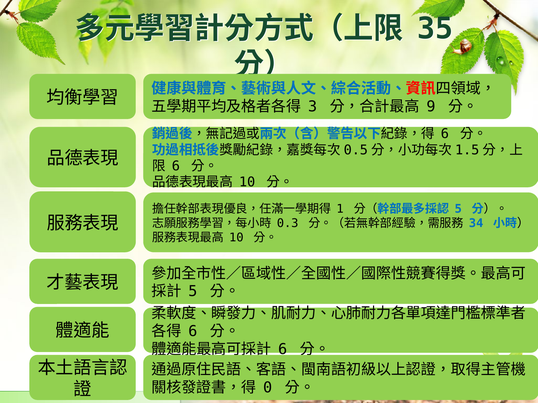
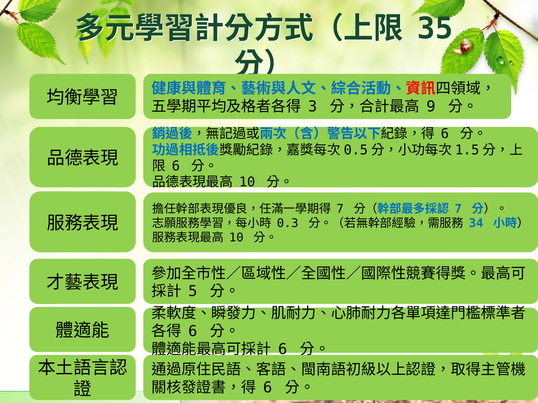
1 at (340, 209): 1 -> 7
5 at (458, 209): 5 -> 7
0 at (268, 388): 0 -> 6
